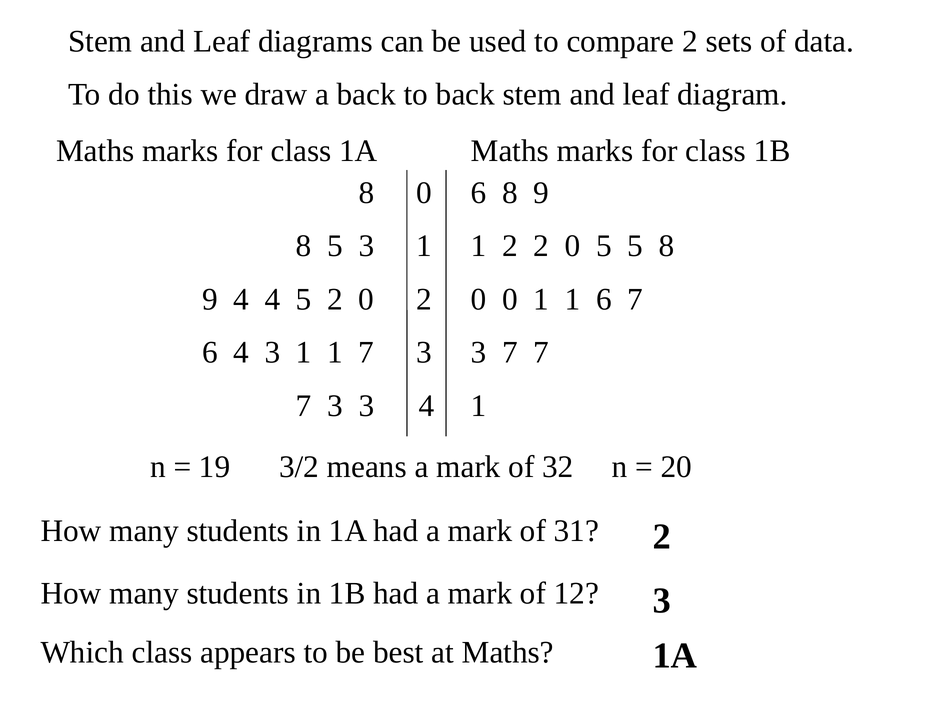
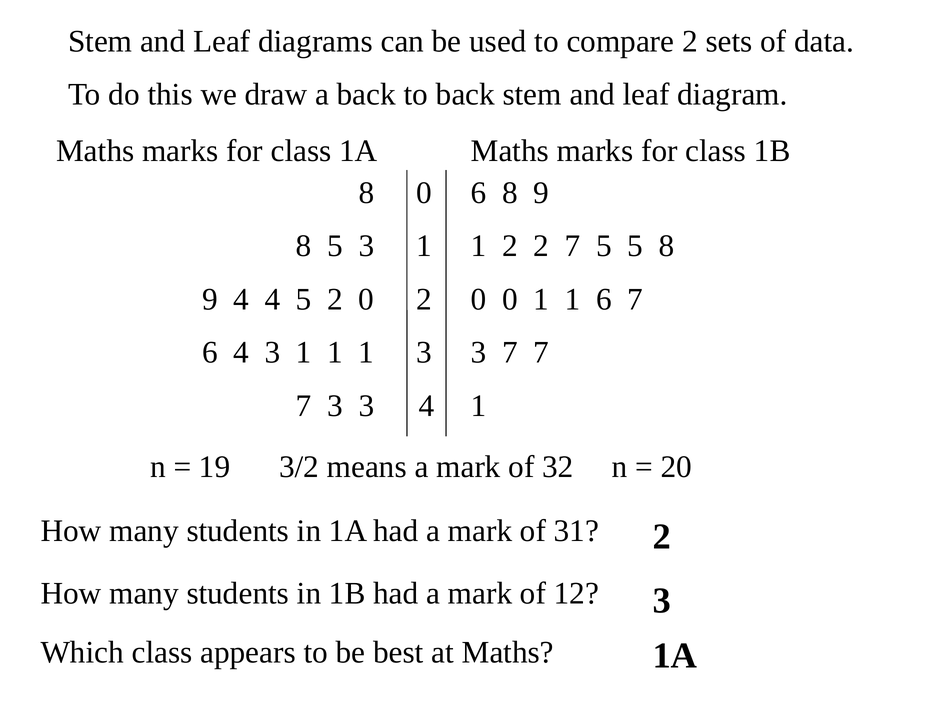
2 2 0: 0 -> 7
1 1 7: 7 -> 1
